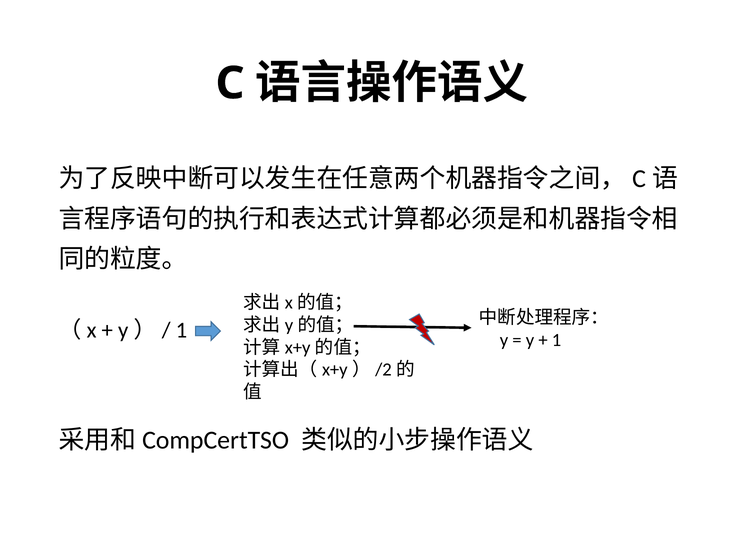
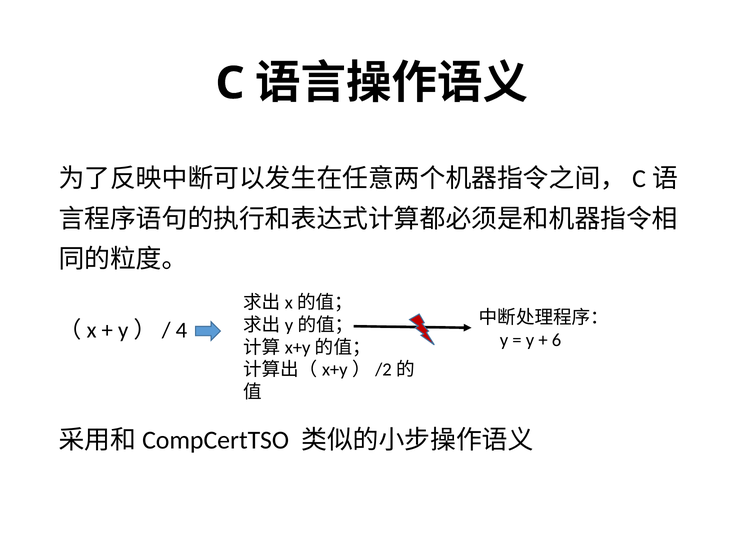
y）/ 1: 1 -> 4
1 at (556, 340): 1 -> 6
